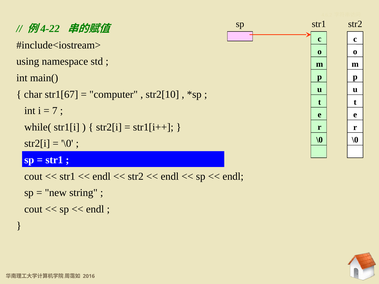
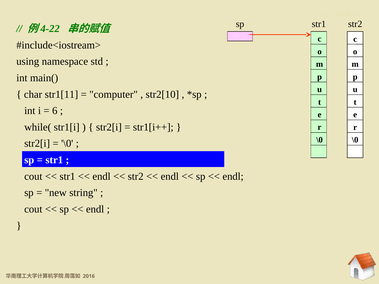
str1[67: str1[67 -> str1[11
7: 7 -> 6
